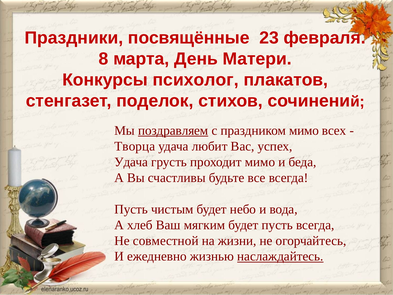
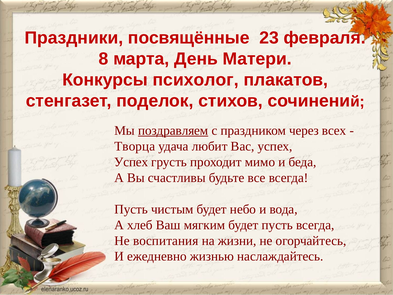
праздником мимо: мимо -> через
Удача at (131, 162): Удача -> Успех
совместной: совместной -> воспитания
наслаждайтесь underline: present -> none
